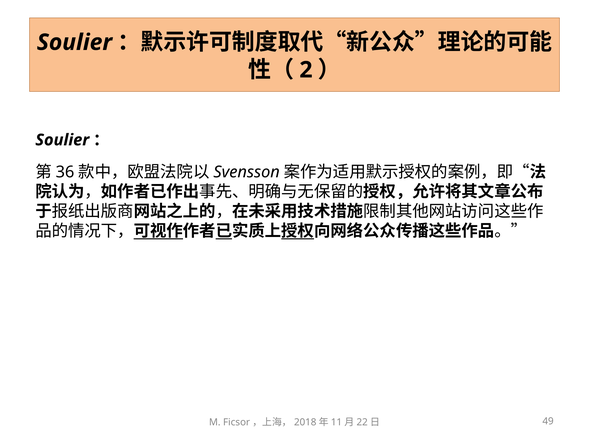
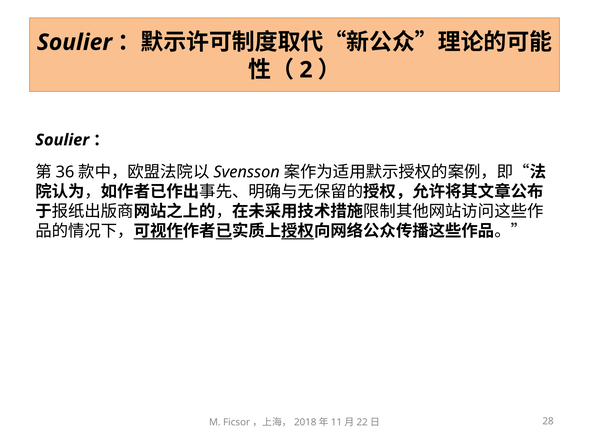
49: 49 -> 28
